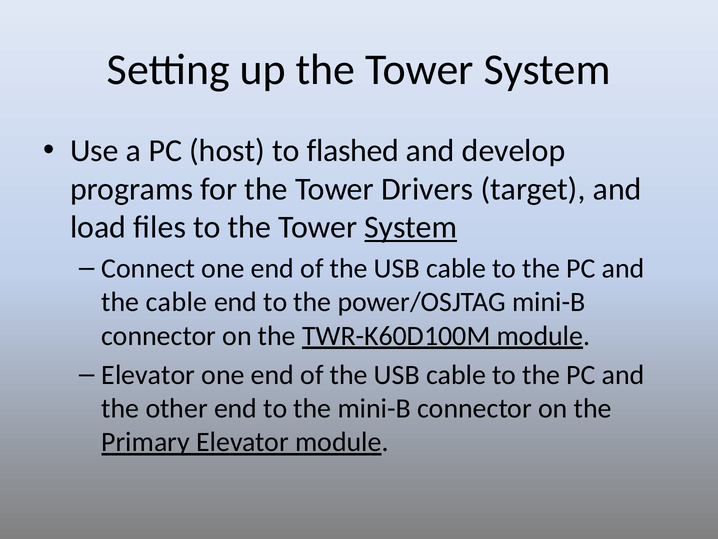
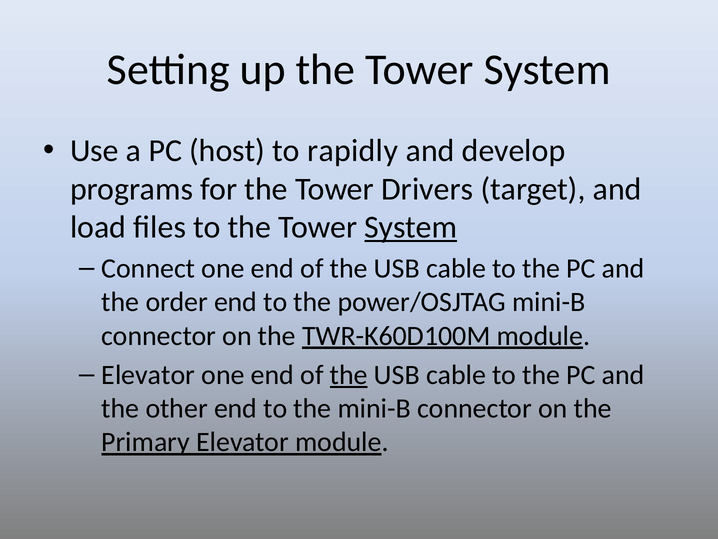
flashed: flashed -> rapidly
the cable: cable -> order
the at (349, 375) underline: none -> present
